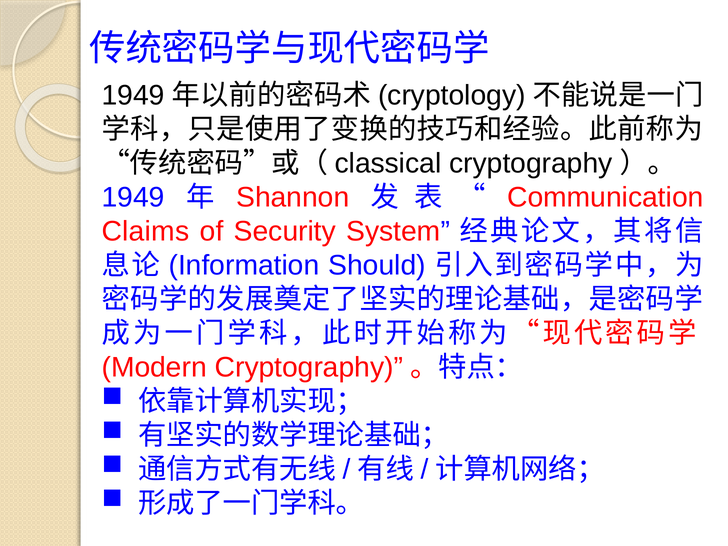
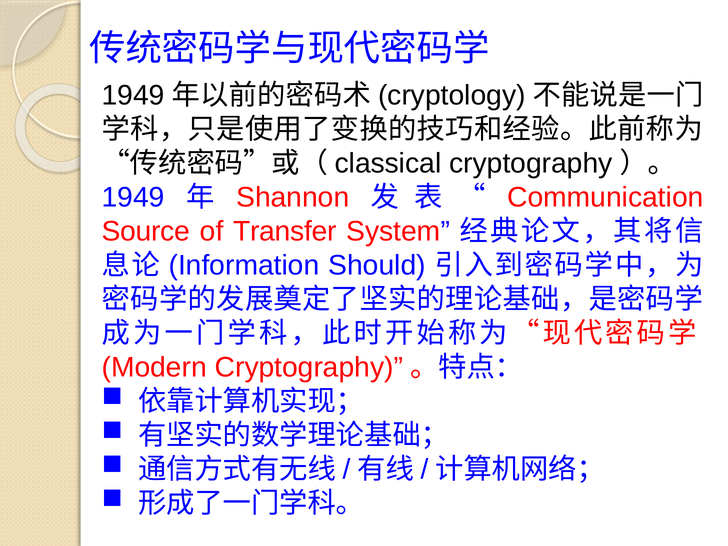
Claims: Claims -> Source
Security: Security -> Transfer
